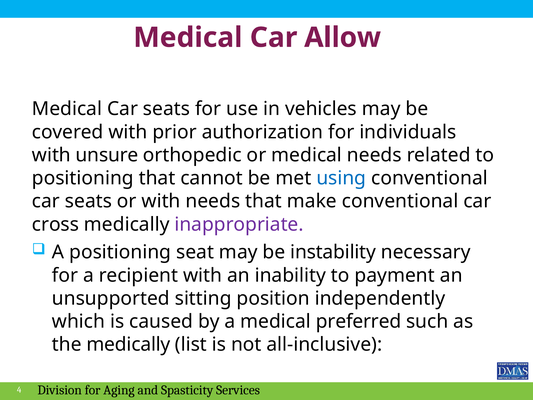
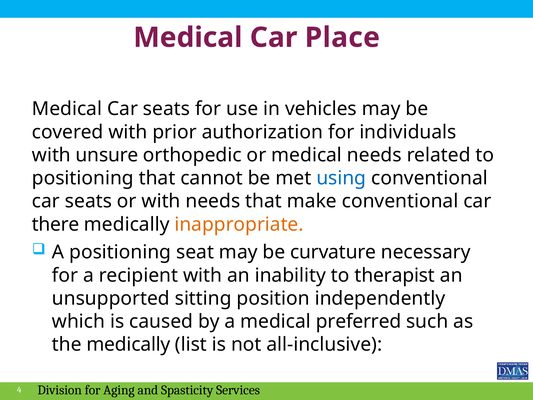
Allow: Allow -> Place
cross: cross -> there
inappropriate colour: purple -> orange
instability: instability -> curvature
payment: payment -> therapist
